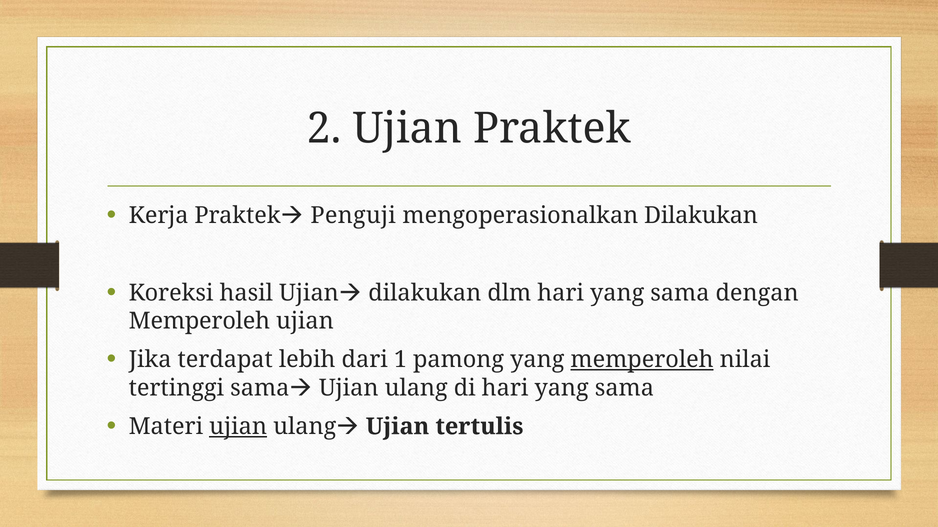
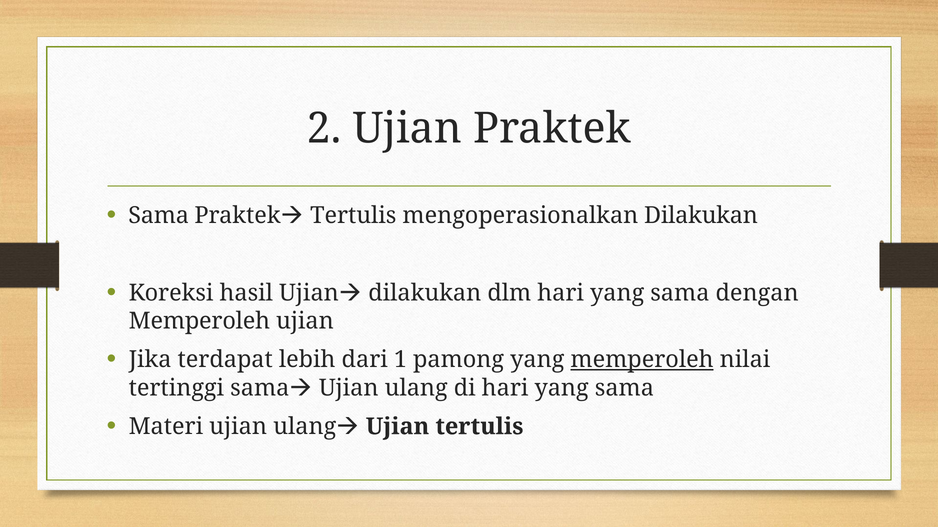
Kerja at (159, 216): Kerja -> Sama
Praktek Penguji: Penguji -> Tertulis
ujian at (238, 427) underline: present -> none
